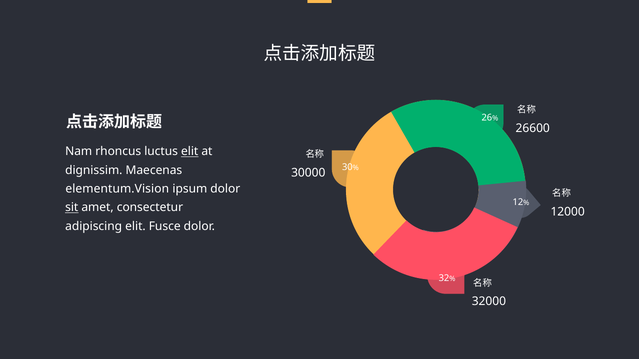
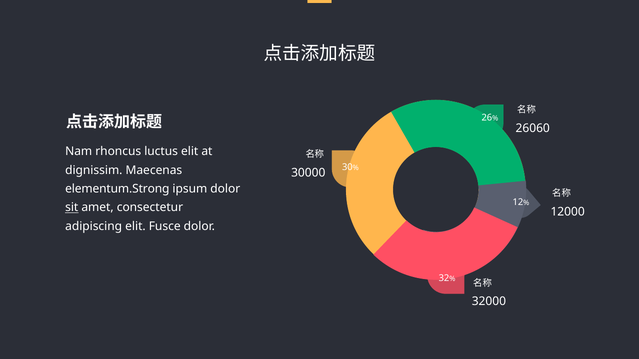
26600: 26600 -> 26060
elit at (190, 152) underline: present -> none
elementum.Vision: elementum.Vision -> elementum.Strong
